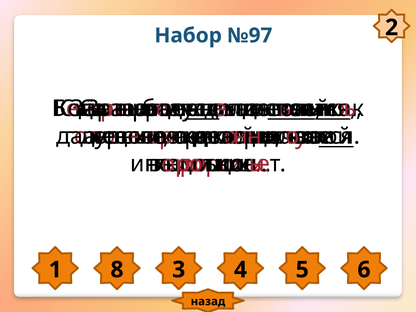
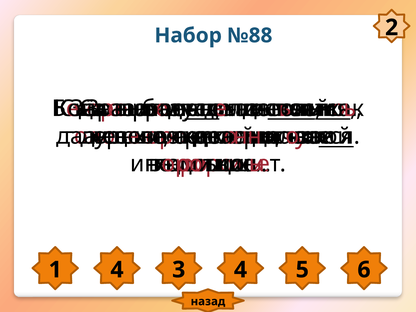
№97: №97 -> №88
1 8: 8 -> 4
